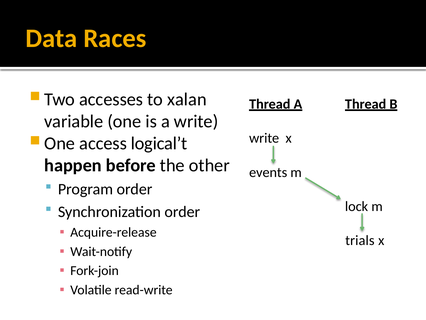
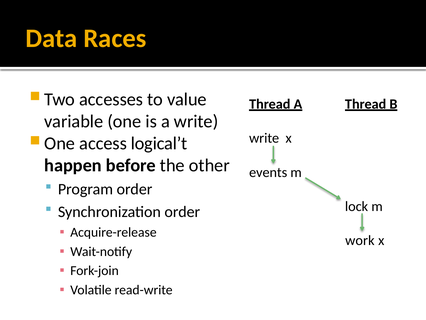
xalan: xalan -> value
trials: trials -> work
